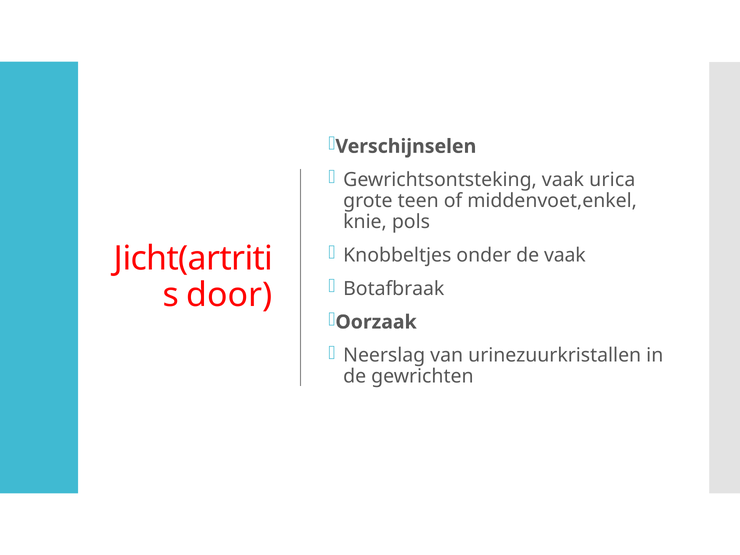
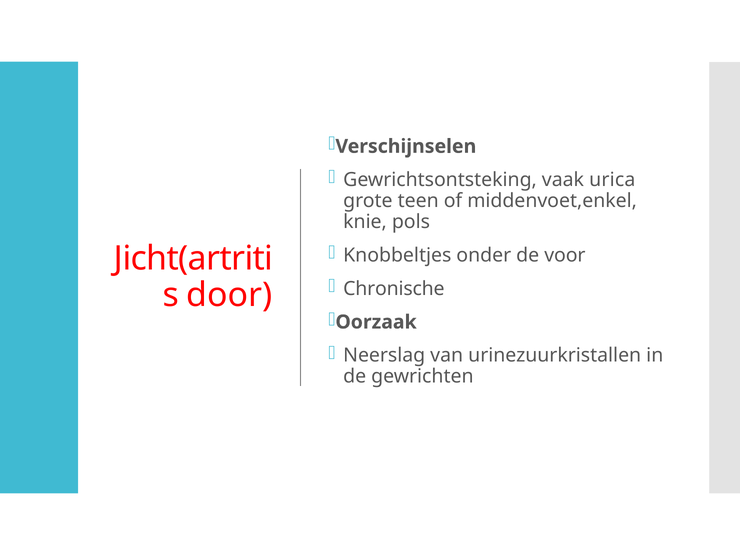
de vaak: vaak -> voor
Botafbraak: Botafbraak -> Chronische
